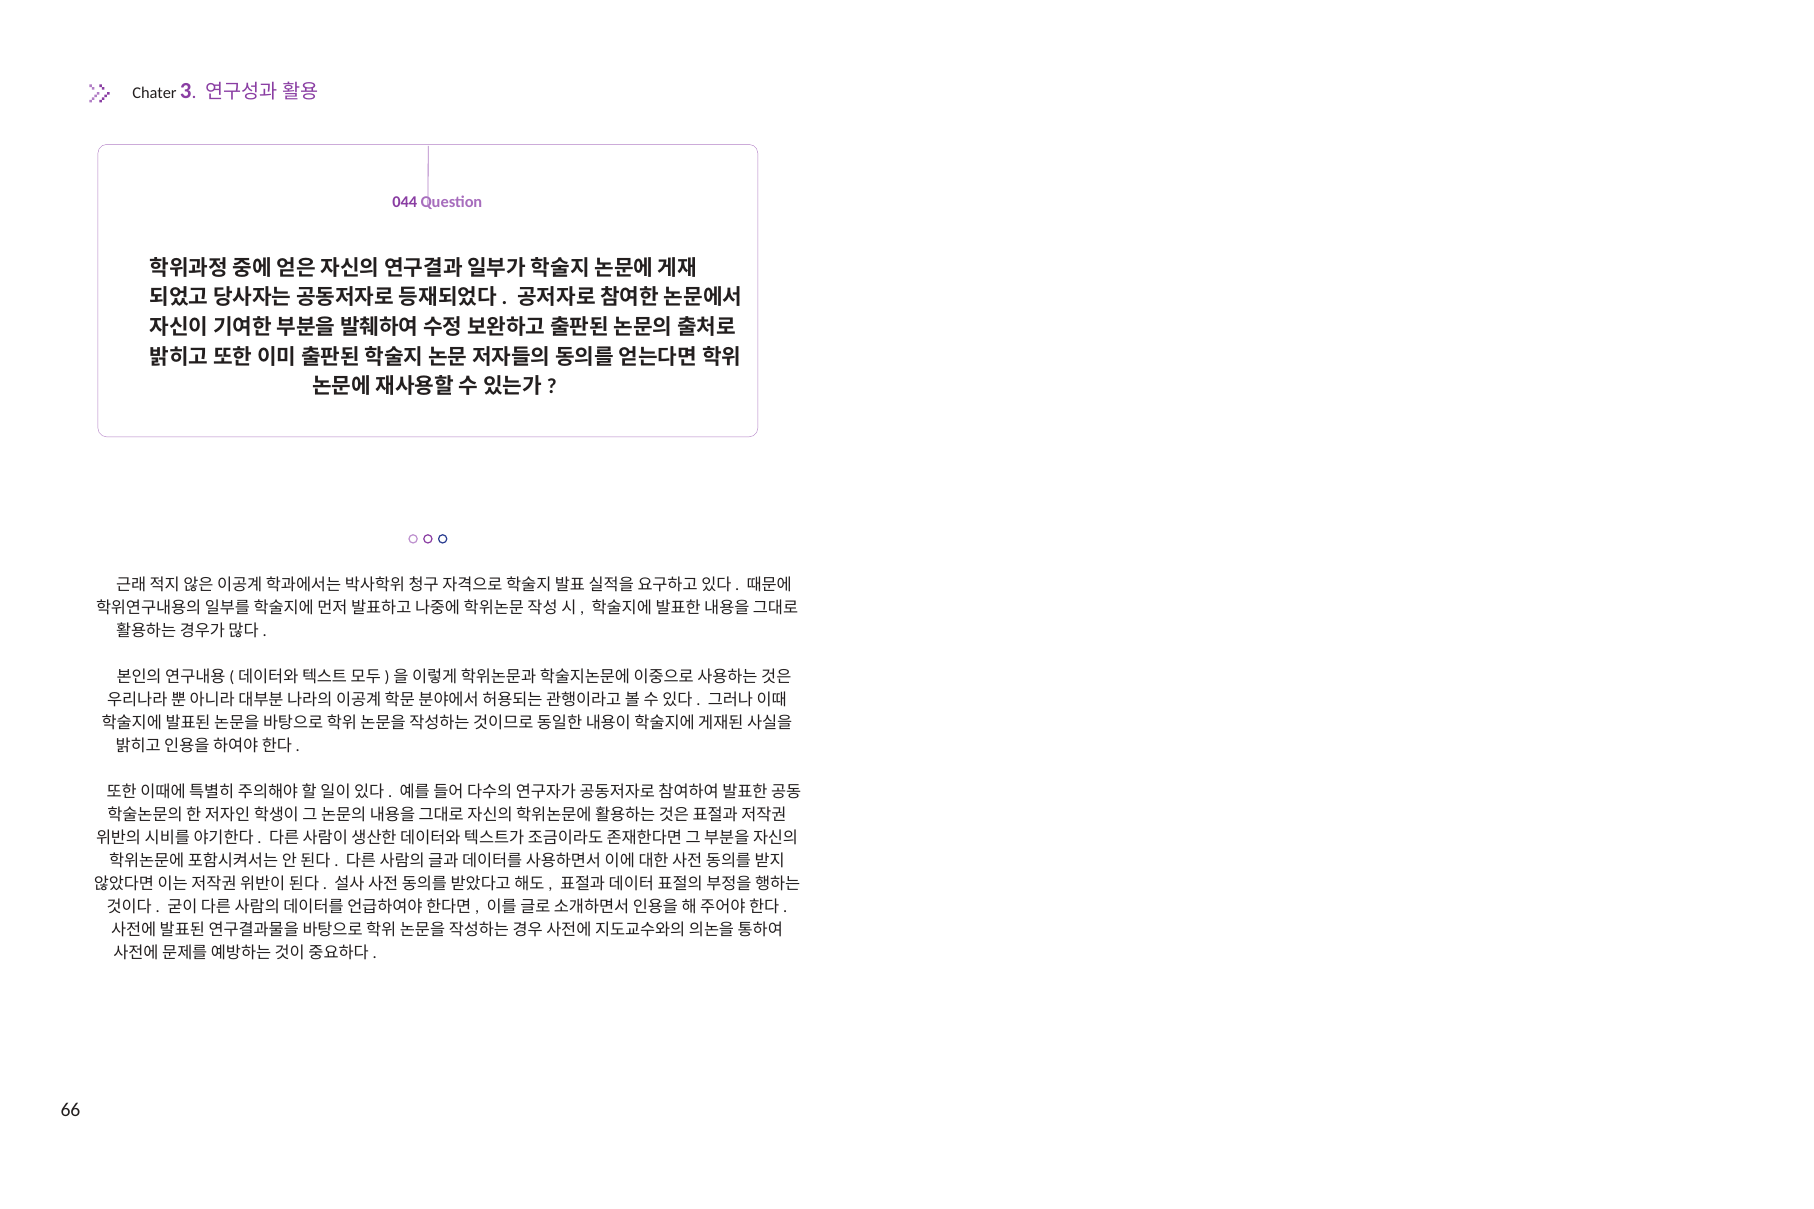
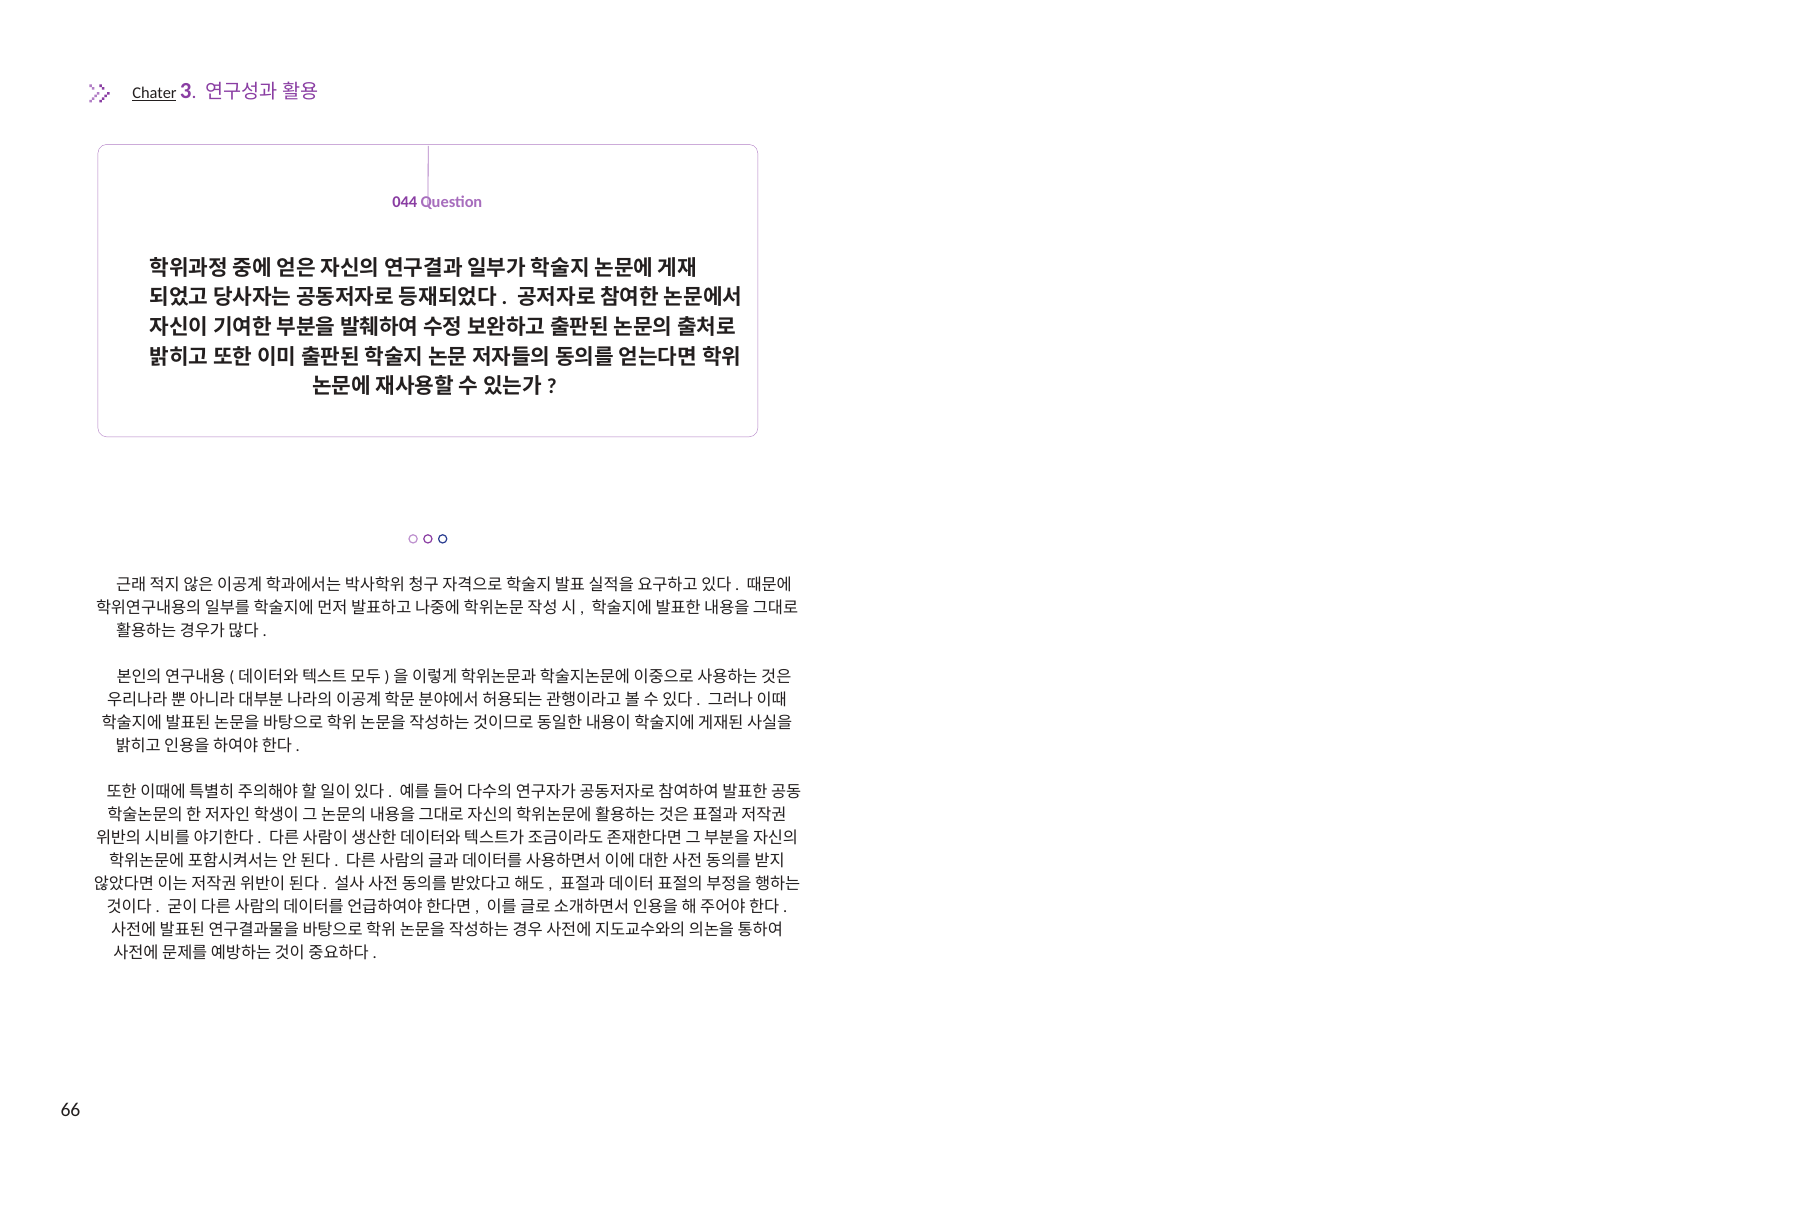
Chater underline: none -> present
